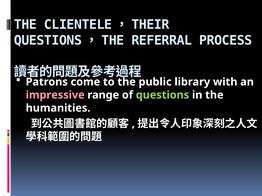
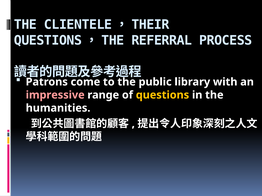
questions colour: light green -> yellow
